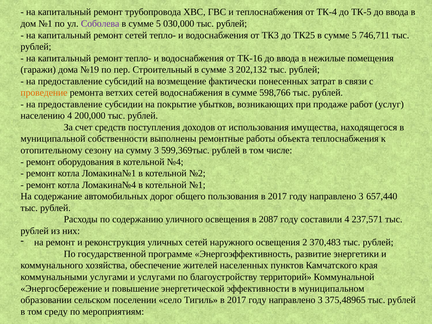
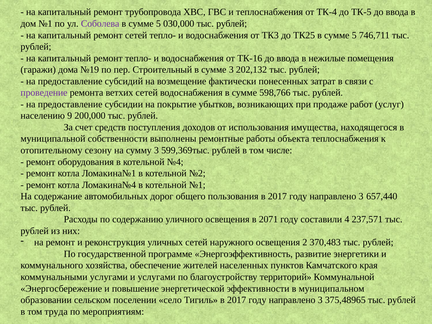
проведение colour: orange -> purple
населению 4: 4 -> 9
2087: 2087 -> 2071
среду: среду -> труда
